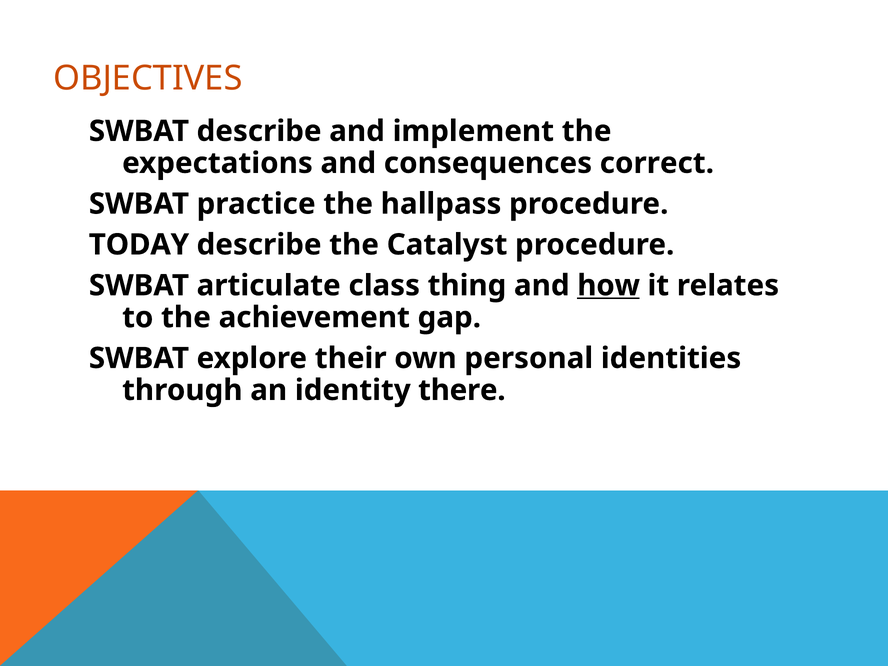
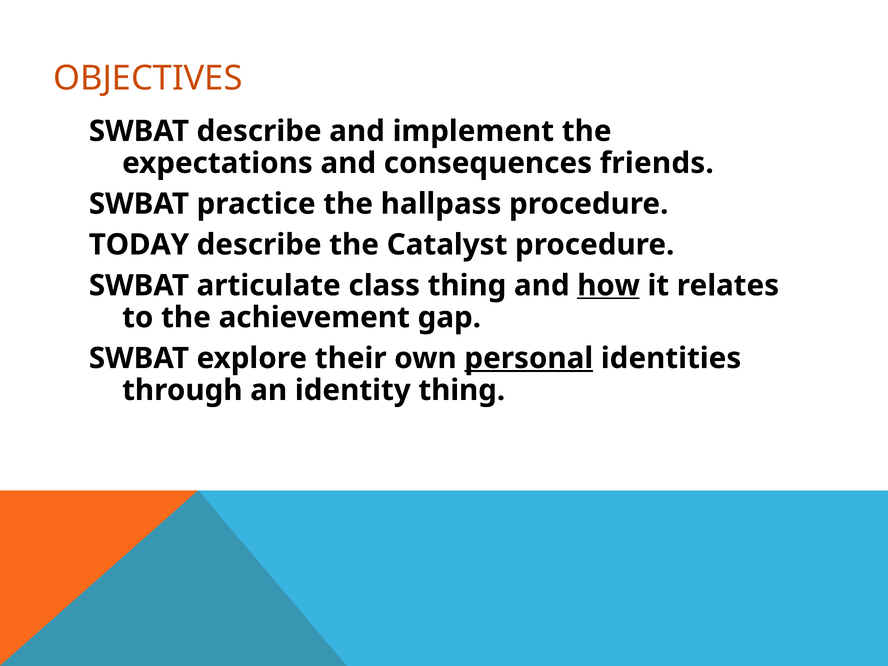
correct: correct -> friends
personal underline: none -> present
identity there: there -> thing
